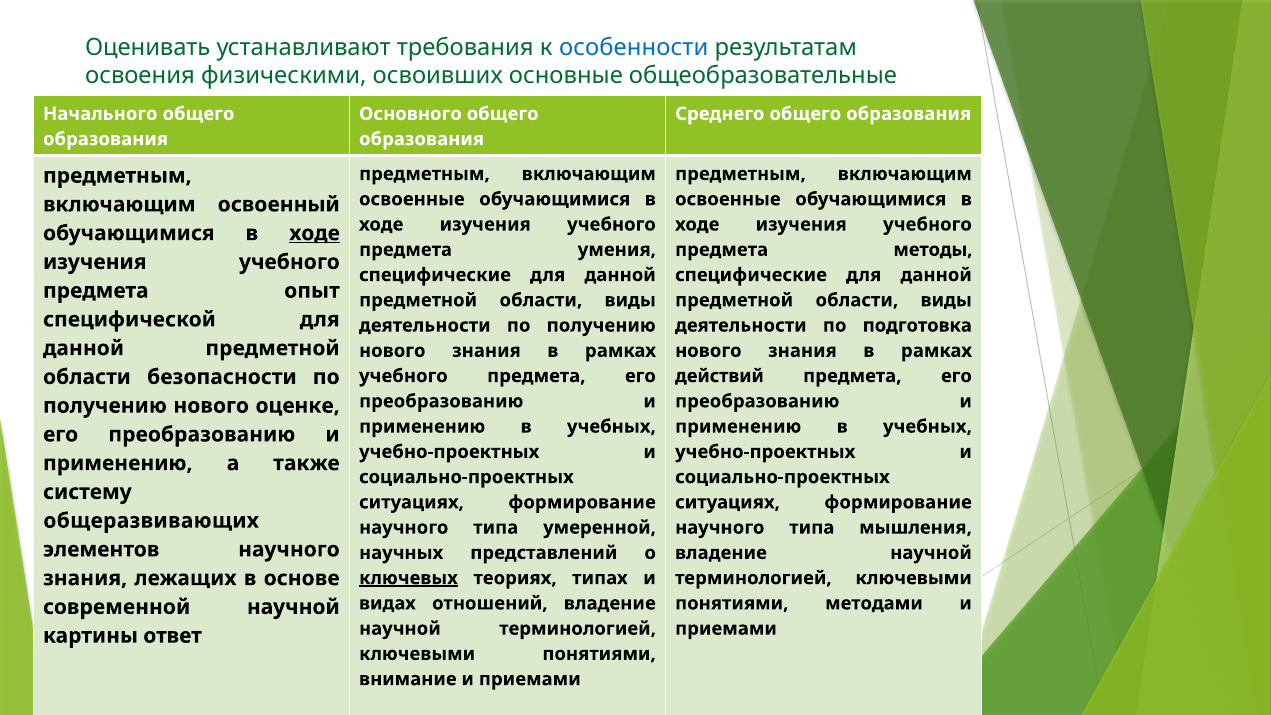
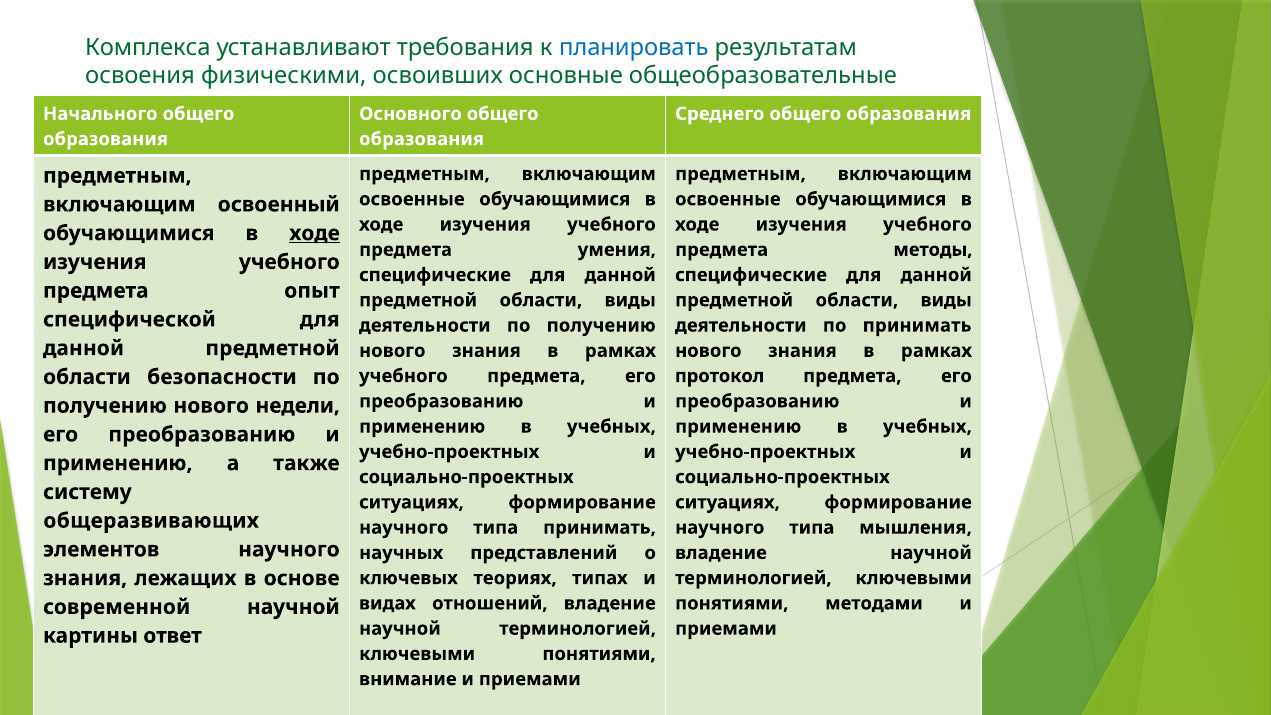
Оценивать: Оценивать -> Комплекса
особенности: особенности -> планировать
по подготовка: подготовка -> принимать
действий: действий -> протокол
оценке: оценке -> недели
типа умеренной: умеренной -> принимать
ключевых underline: present -> none
